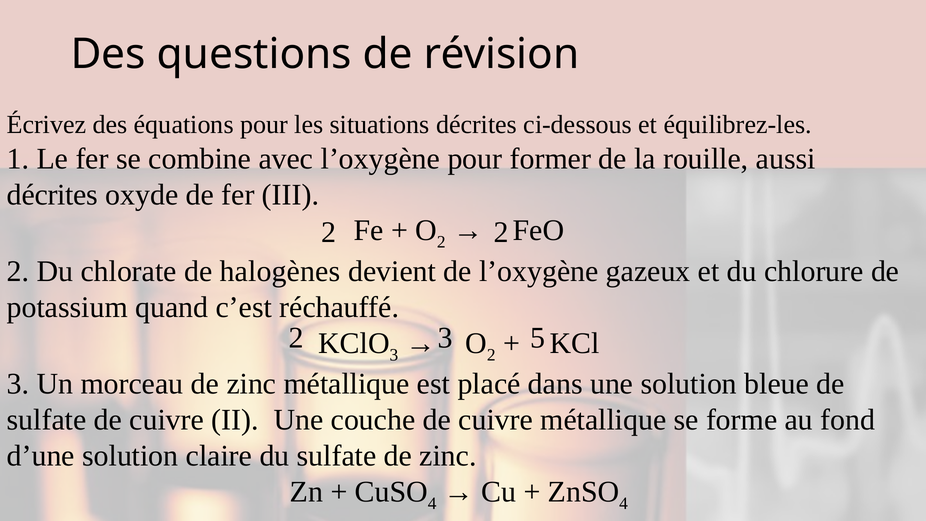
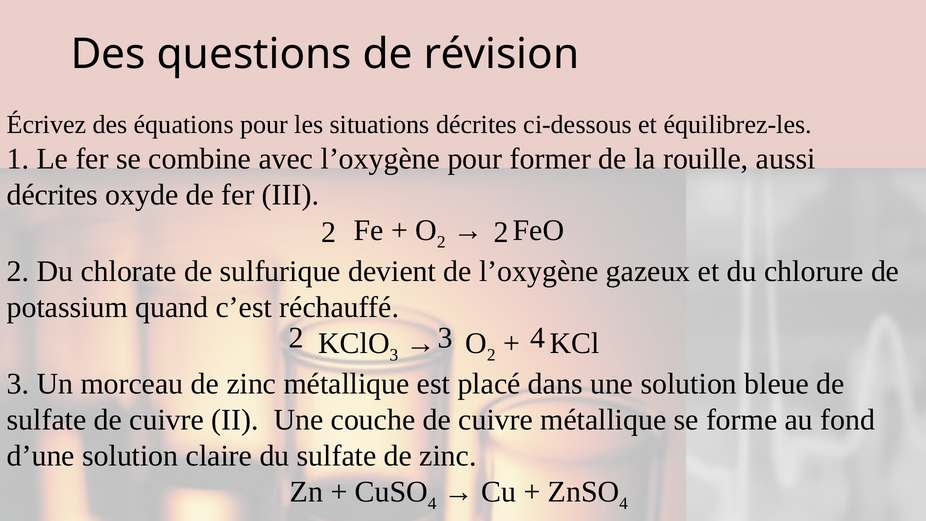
halogènes: halogènes -> sulfurique
2 5: 5 -> 4
